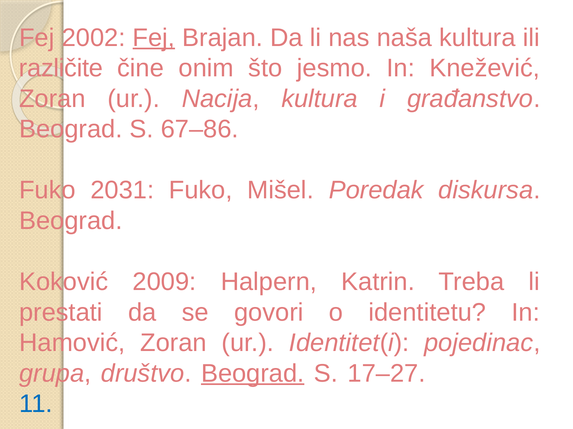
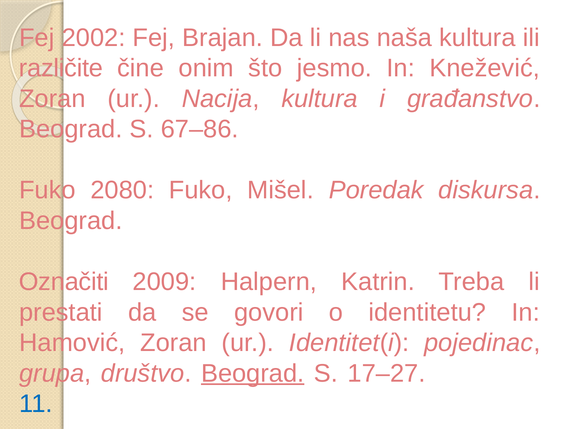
Fej at (154, 38) underline: present -> none
2031: 2031 -> 2080
Koković: Koković -> Označiti
